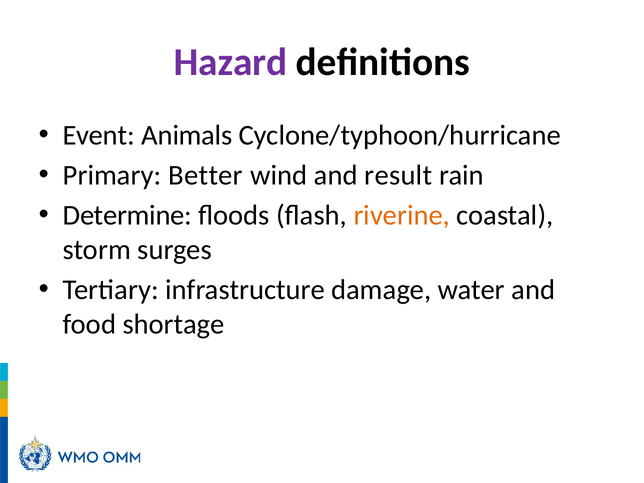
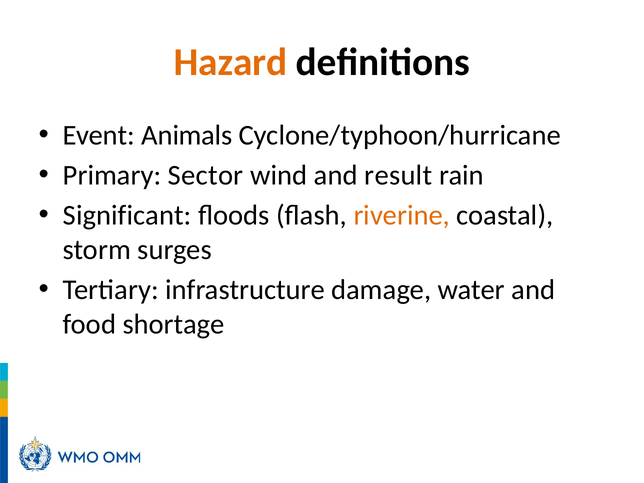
Hazard colour: purple -> orange
Better: Better -> Sector
Determine: Determine -> Significant
